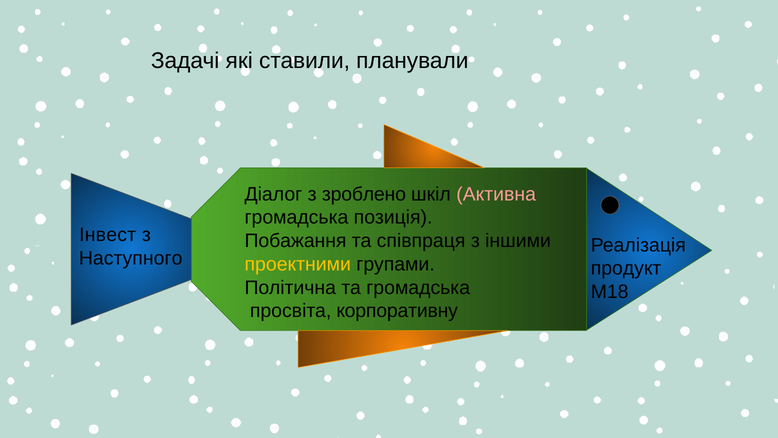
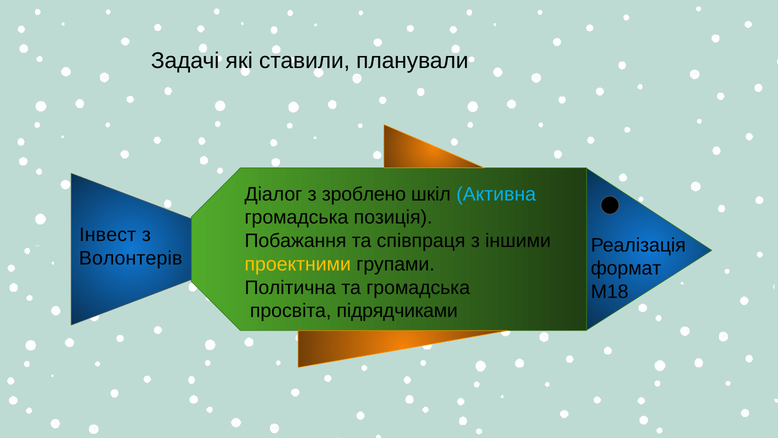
Активна colour: pink -> light blue
Наступного: Наступного -> Волонтерів
продукт: продукт -> формат
корпоративну: корпоративну -> підрядчиками
